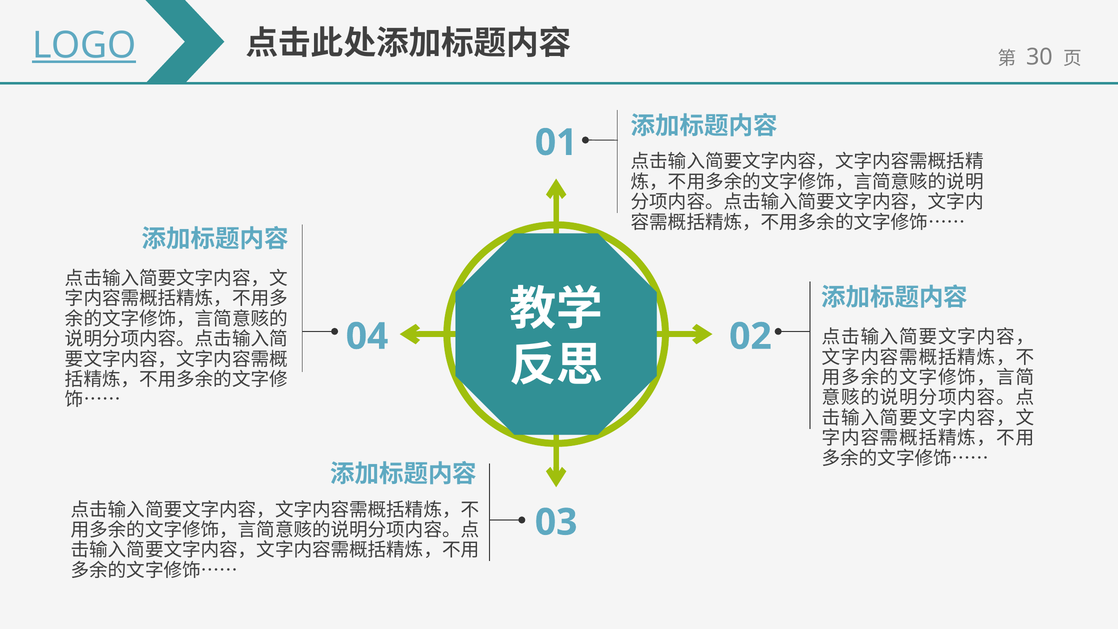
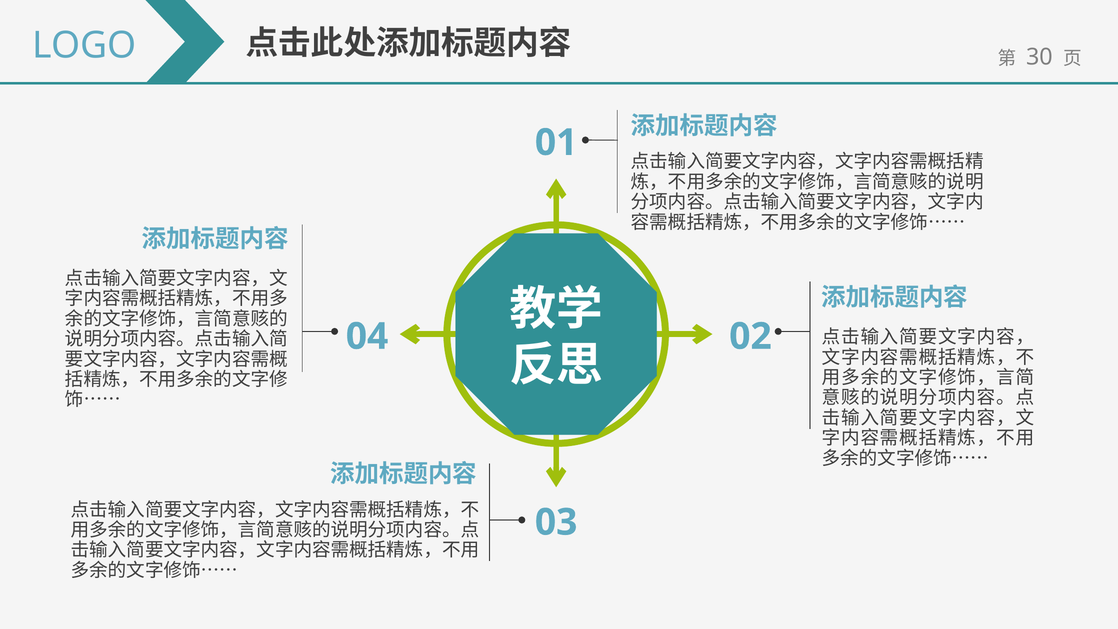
LOGO underline: present -> none
